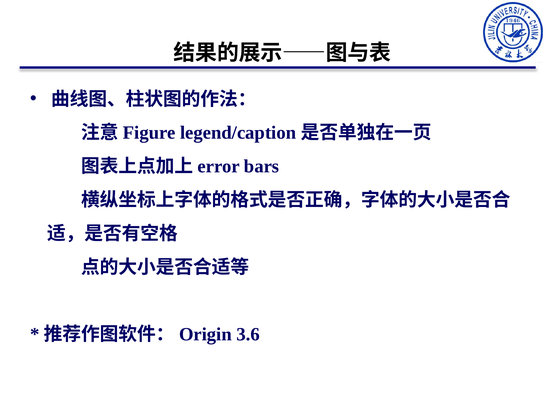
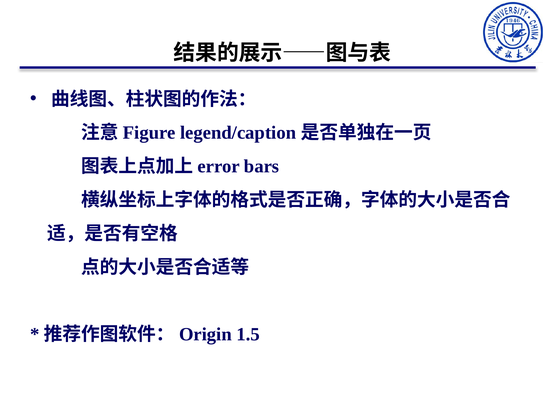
3.6: 3.6 -> 1.5
